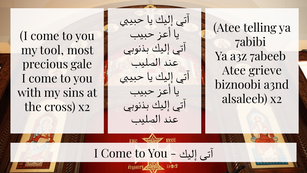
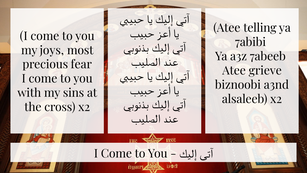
tool: tool -> joys
gale: gale -> fear
